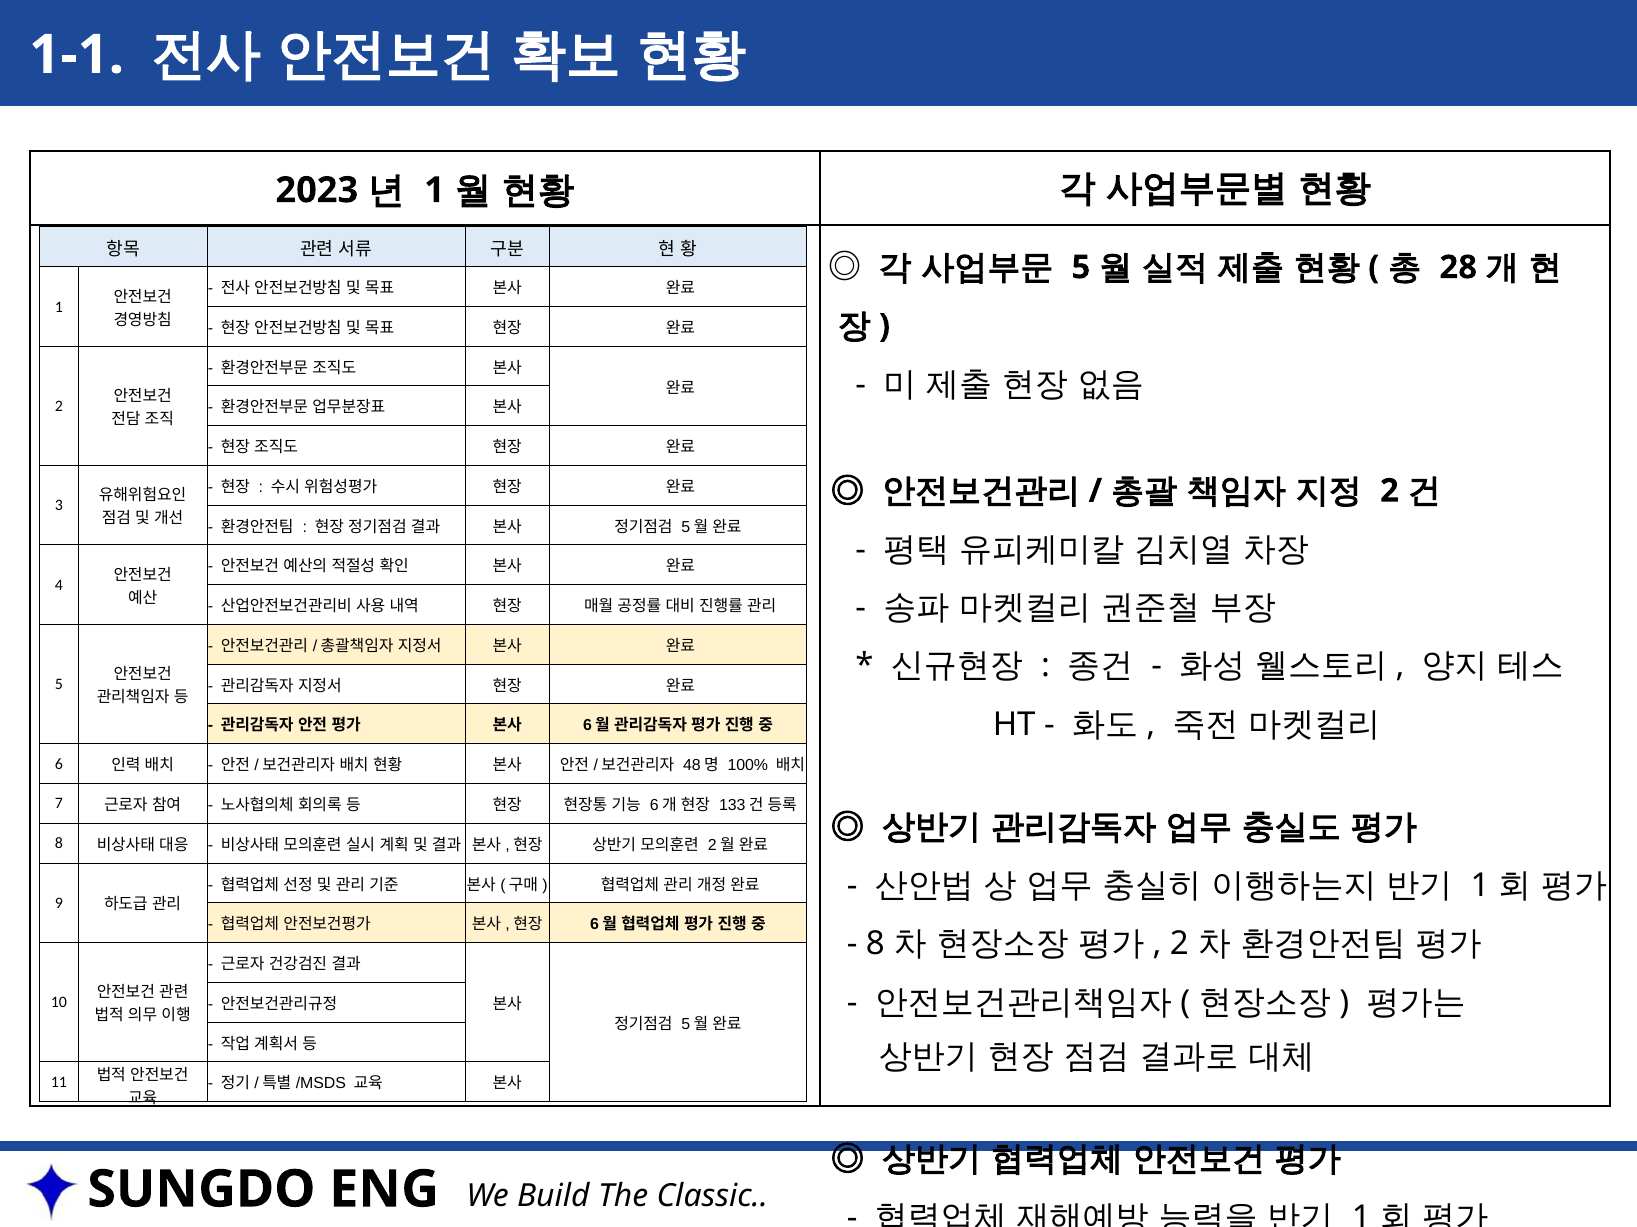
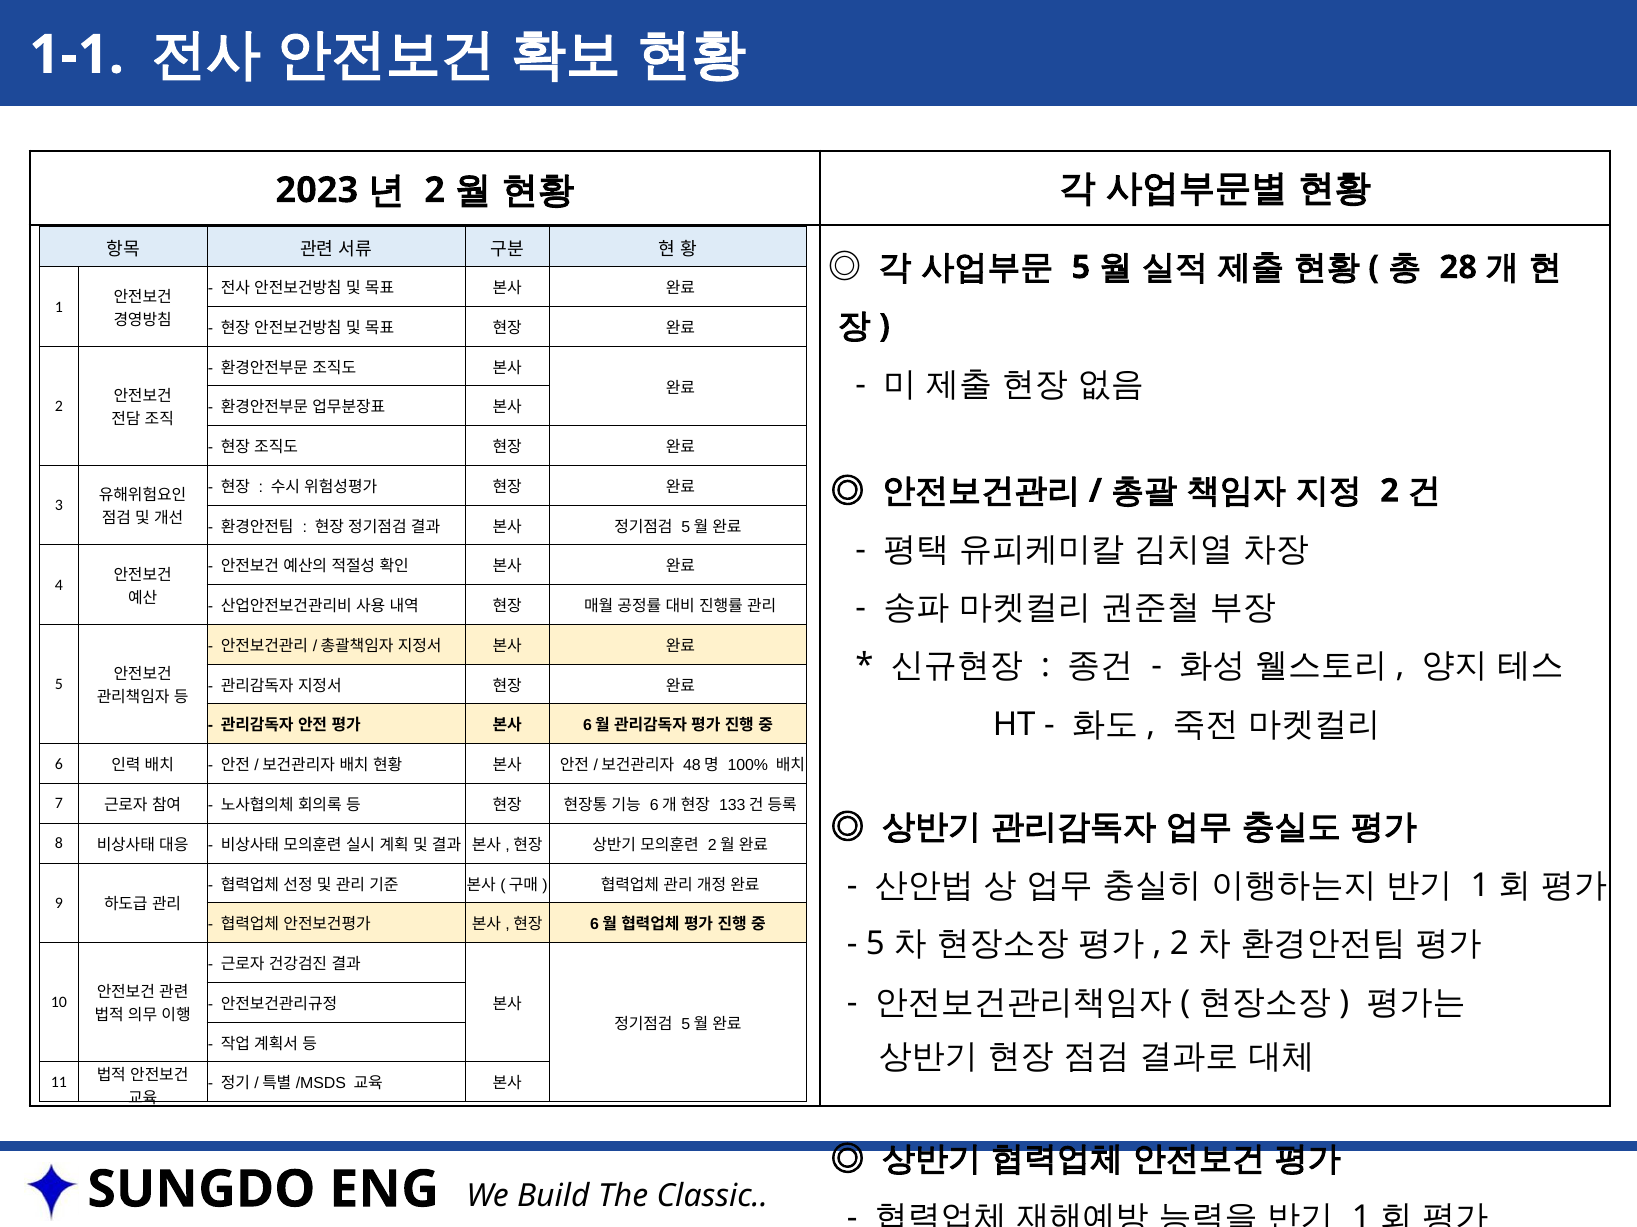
1 at (435, 190): 1 -> 2
8 at (875, 944): 8 -> 5
